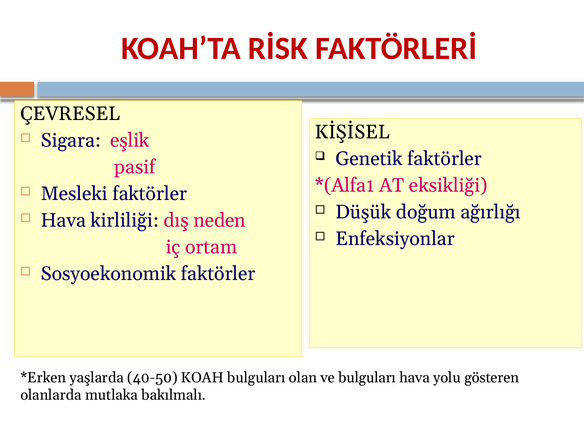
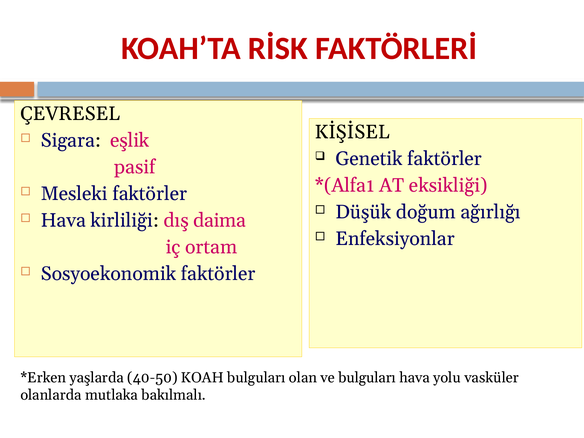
neden: neden -> daima
gösteren: gösteren -> vasküler
